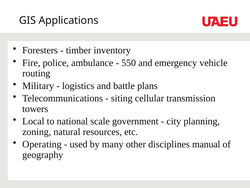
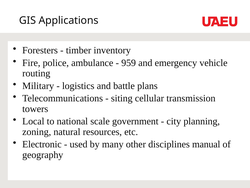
550: 550 -> 959
Operating: Operating -> Electronic
